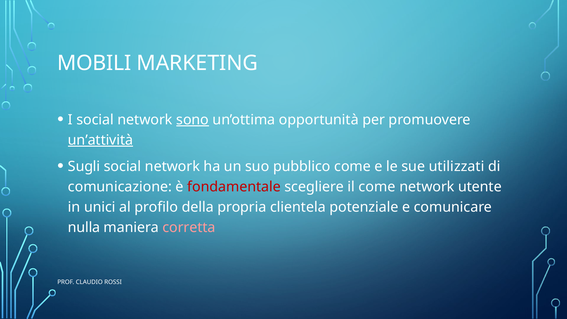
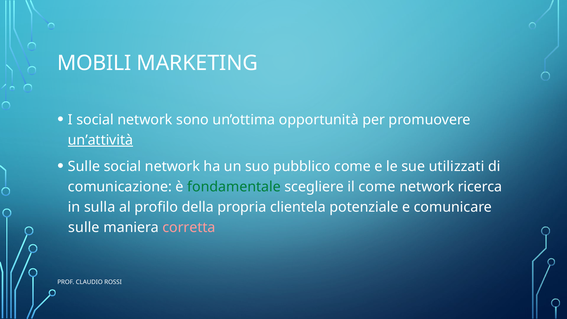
sono underline: present -> none
Sugli at (84, 166): Sugli -> Sulle
fondamentale colour: red -> green
utente: utente -> ricerca
unici: unici -> sulla
nulla at (84, 228): nulla -> sulle
